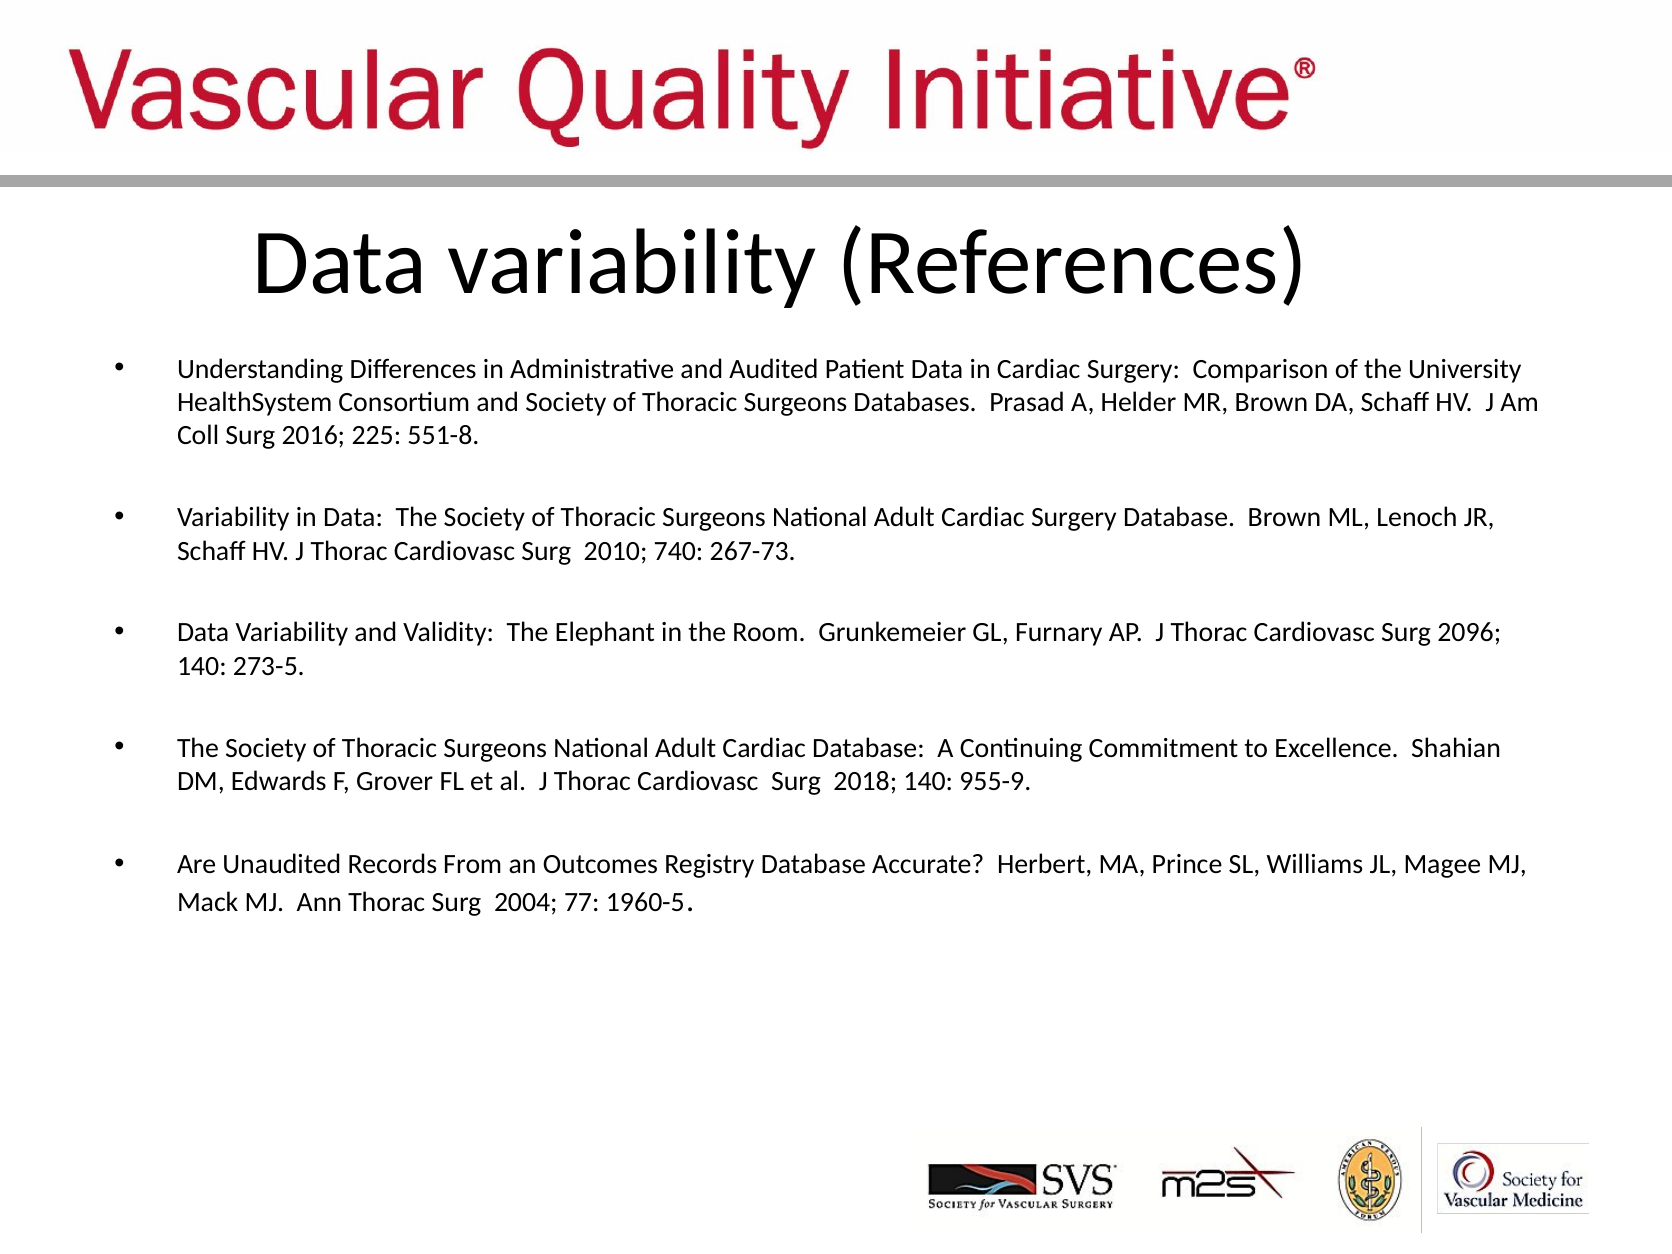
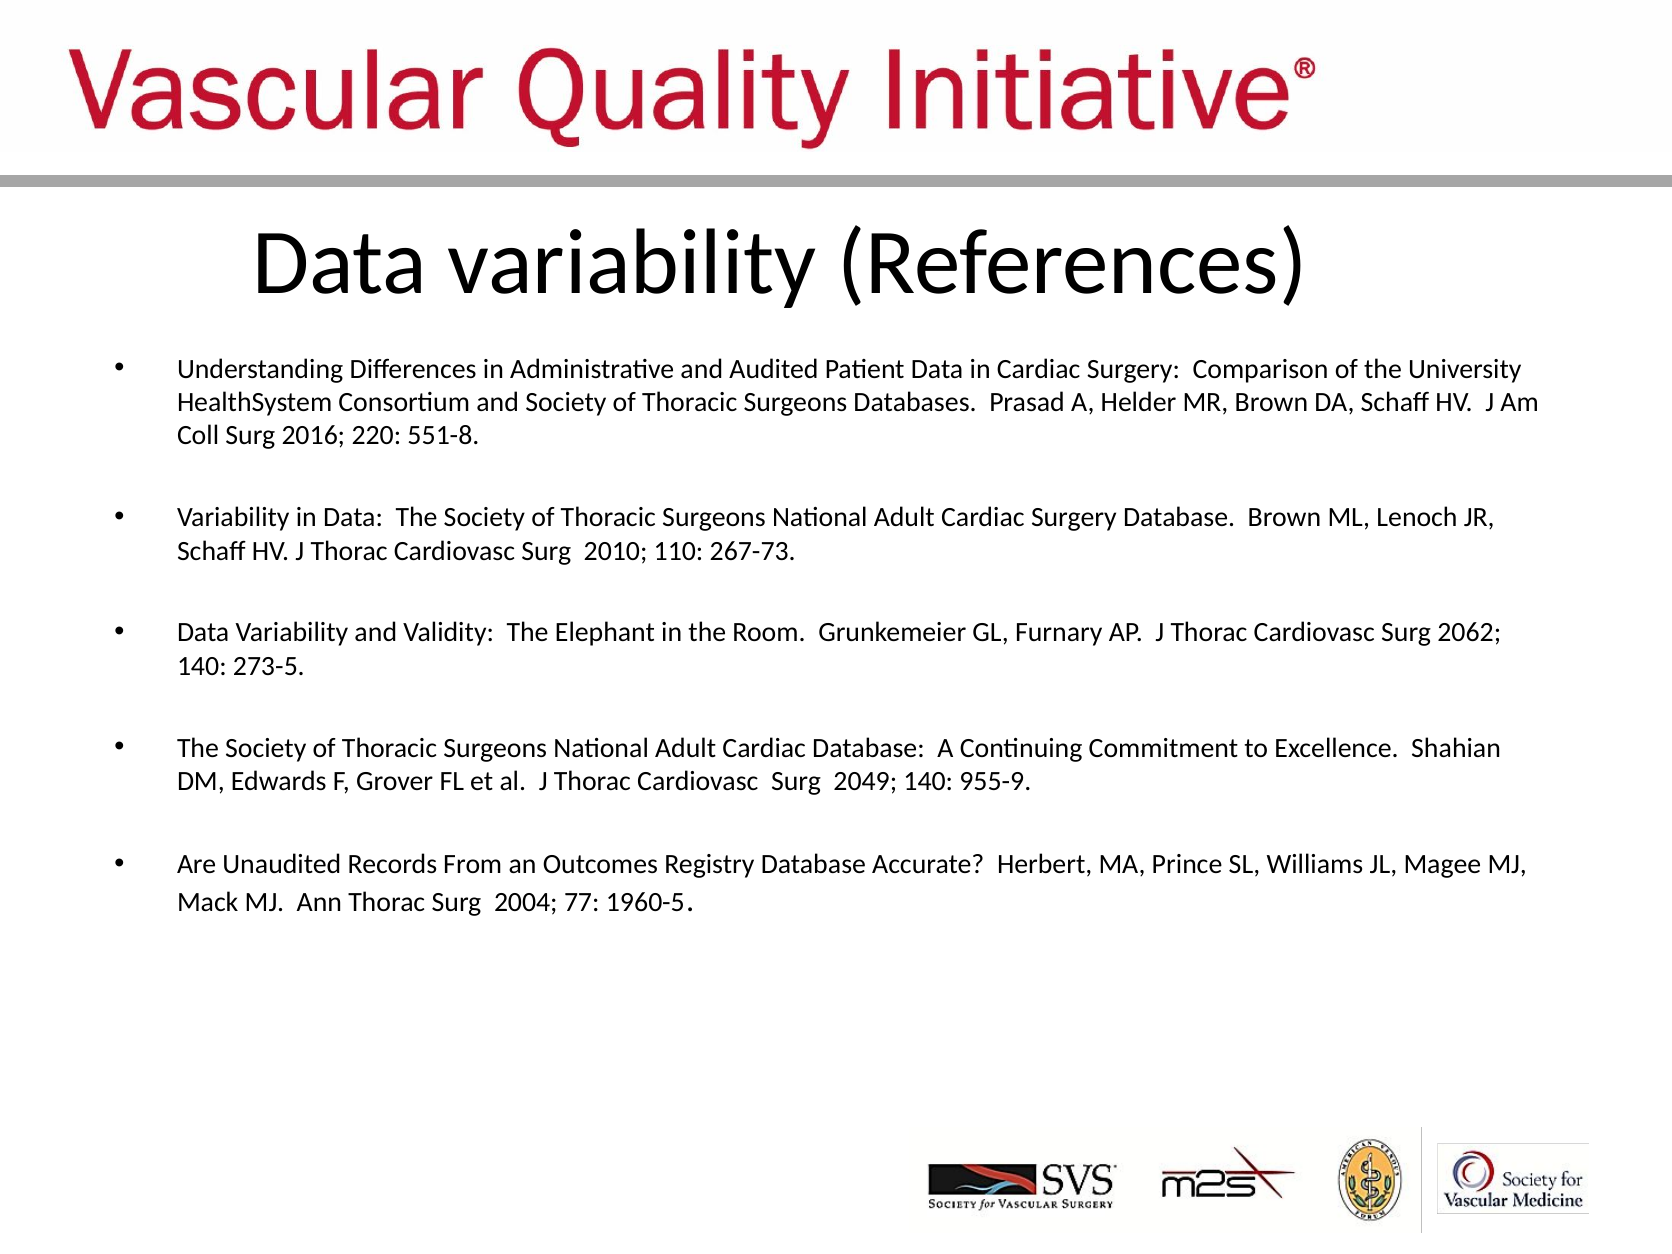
225: 225 -> 220
740: 740 -> 110
2096: 2096 -> 2062
2018: 2018 -> 2049
